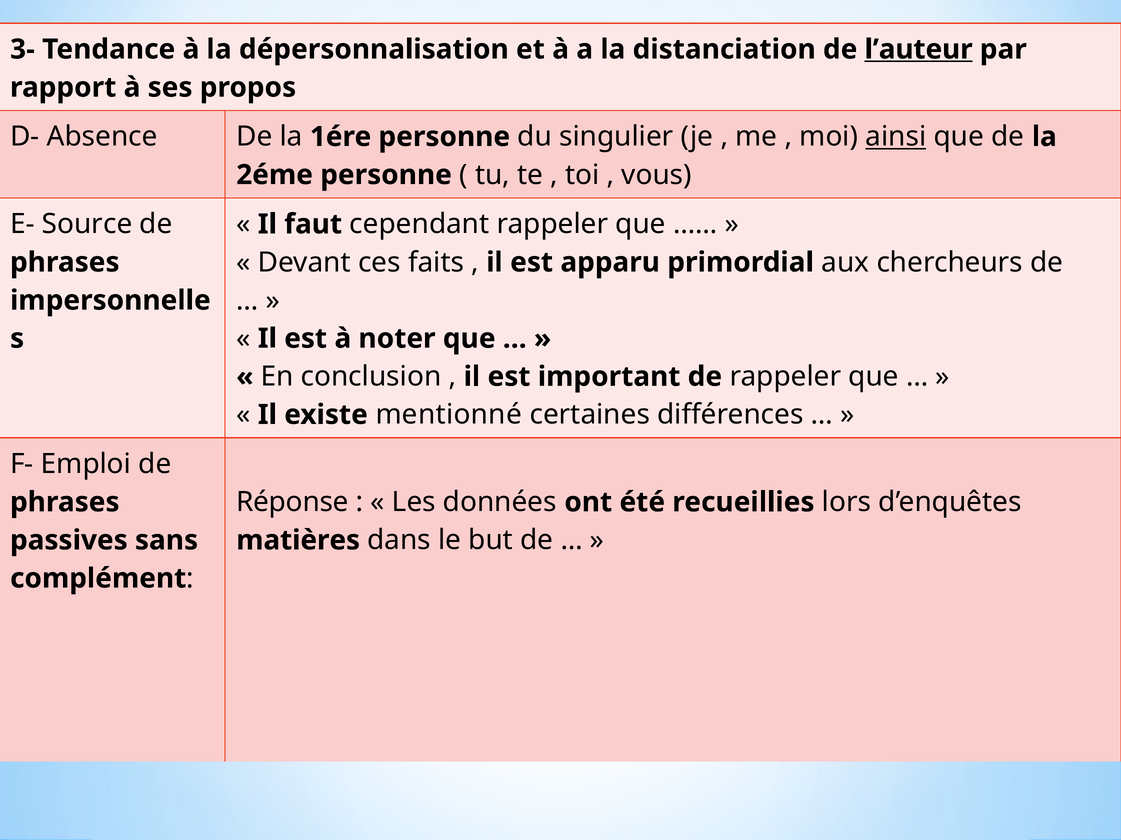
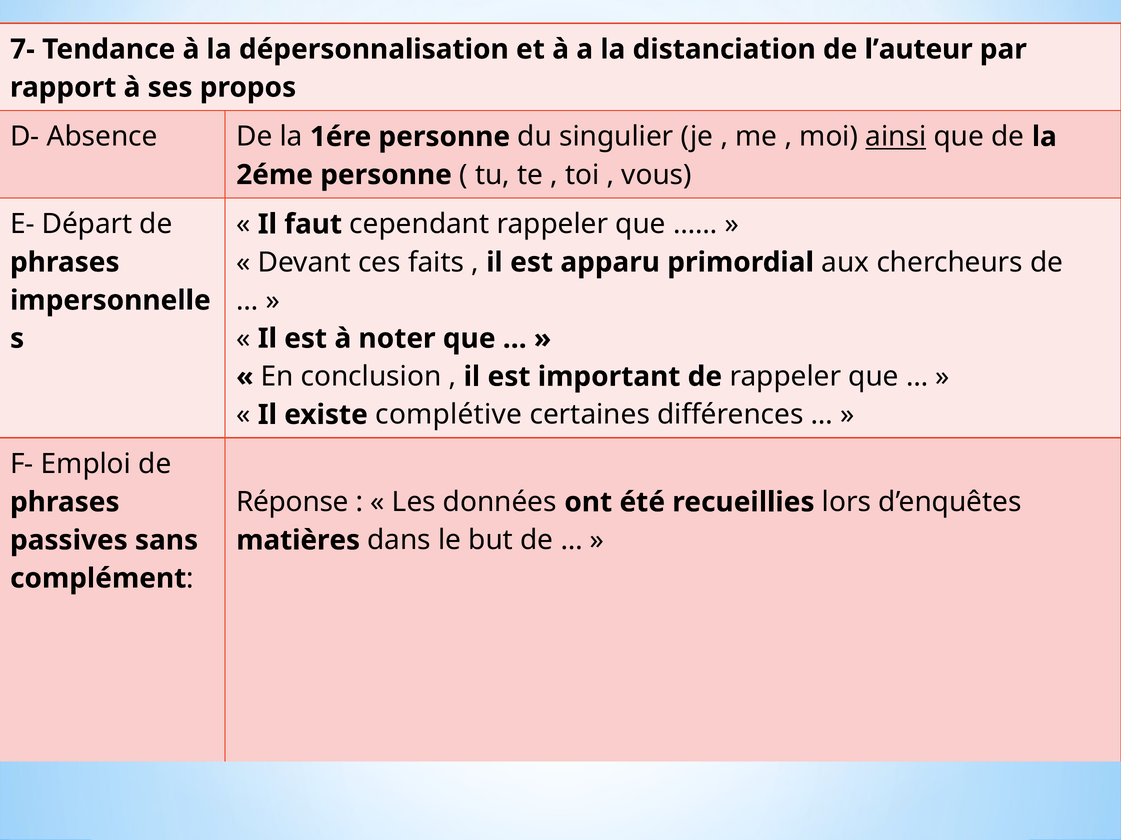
3-: 3- -> 7-
l’auteur underline: present -> none
Source: Source -> Départ
mentionné: mentionné -> complétive
